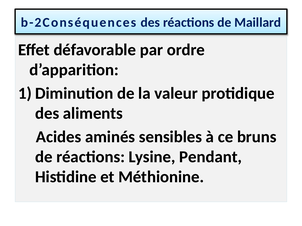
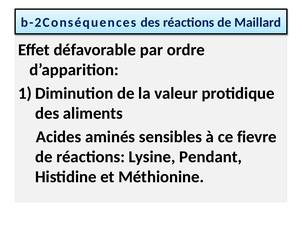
bruns: bruns -> fievre
